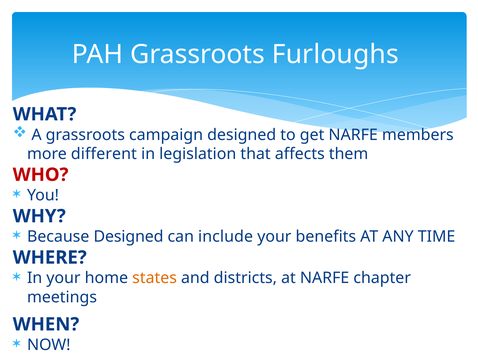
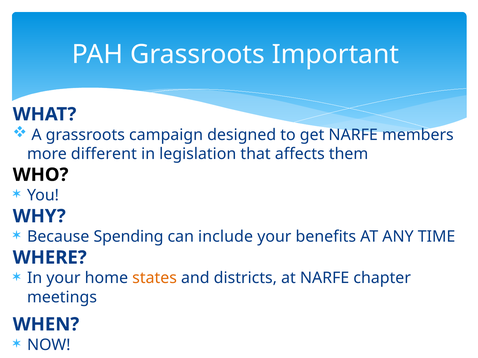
Furloughs: Furloughs -> Important
WHO colour: red -> black
Because Designed: Designed -> Spending
